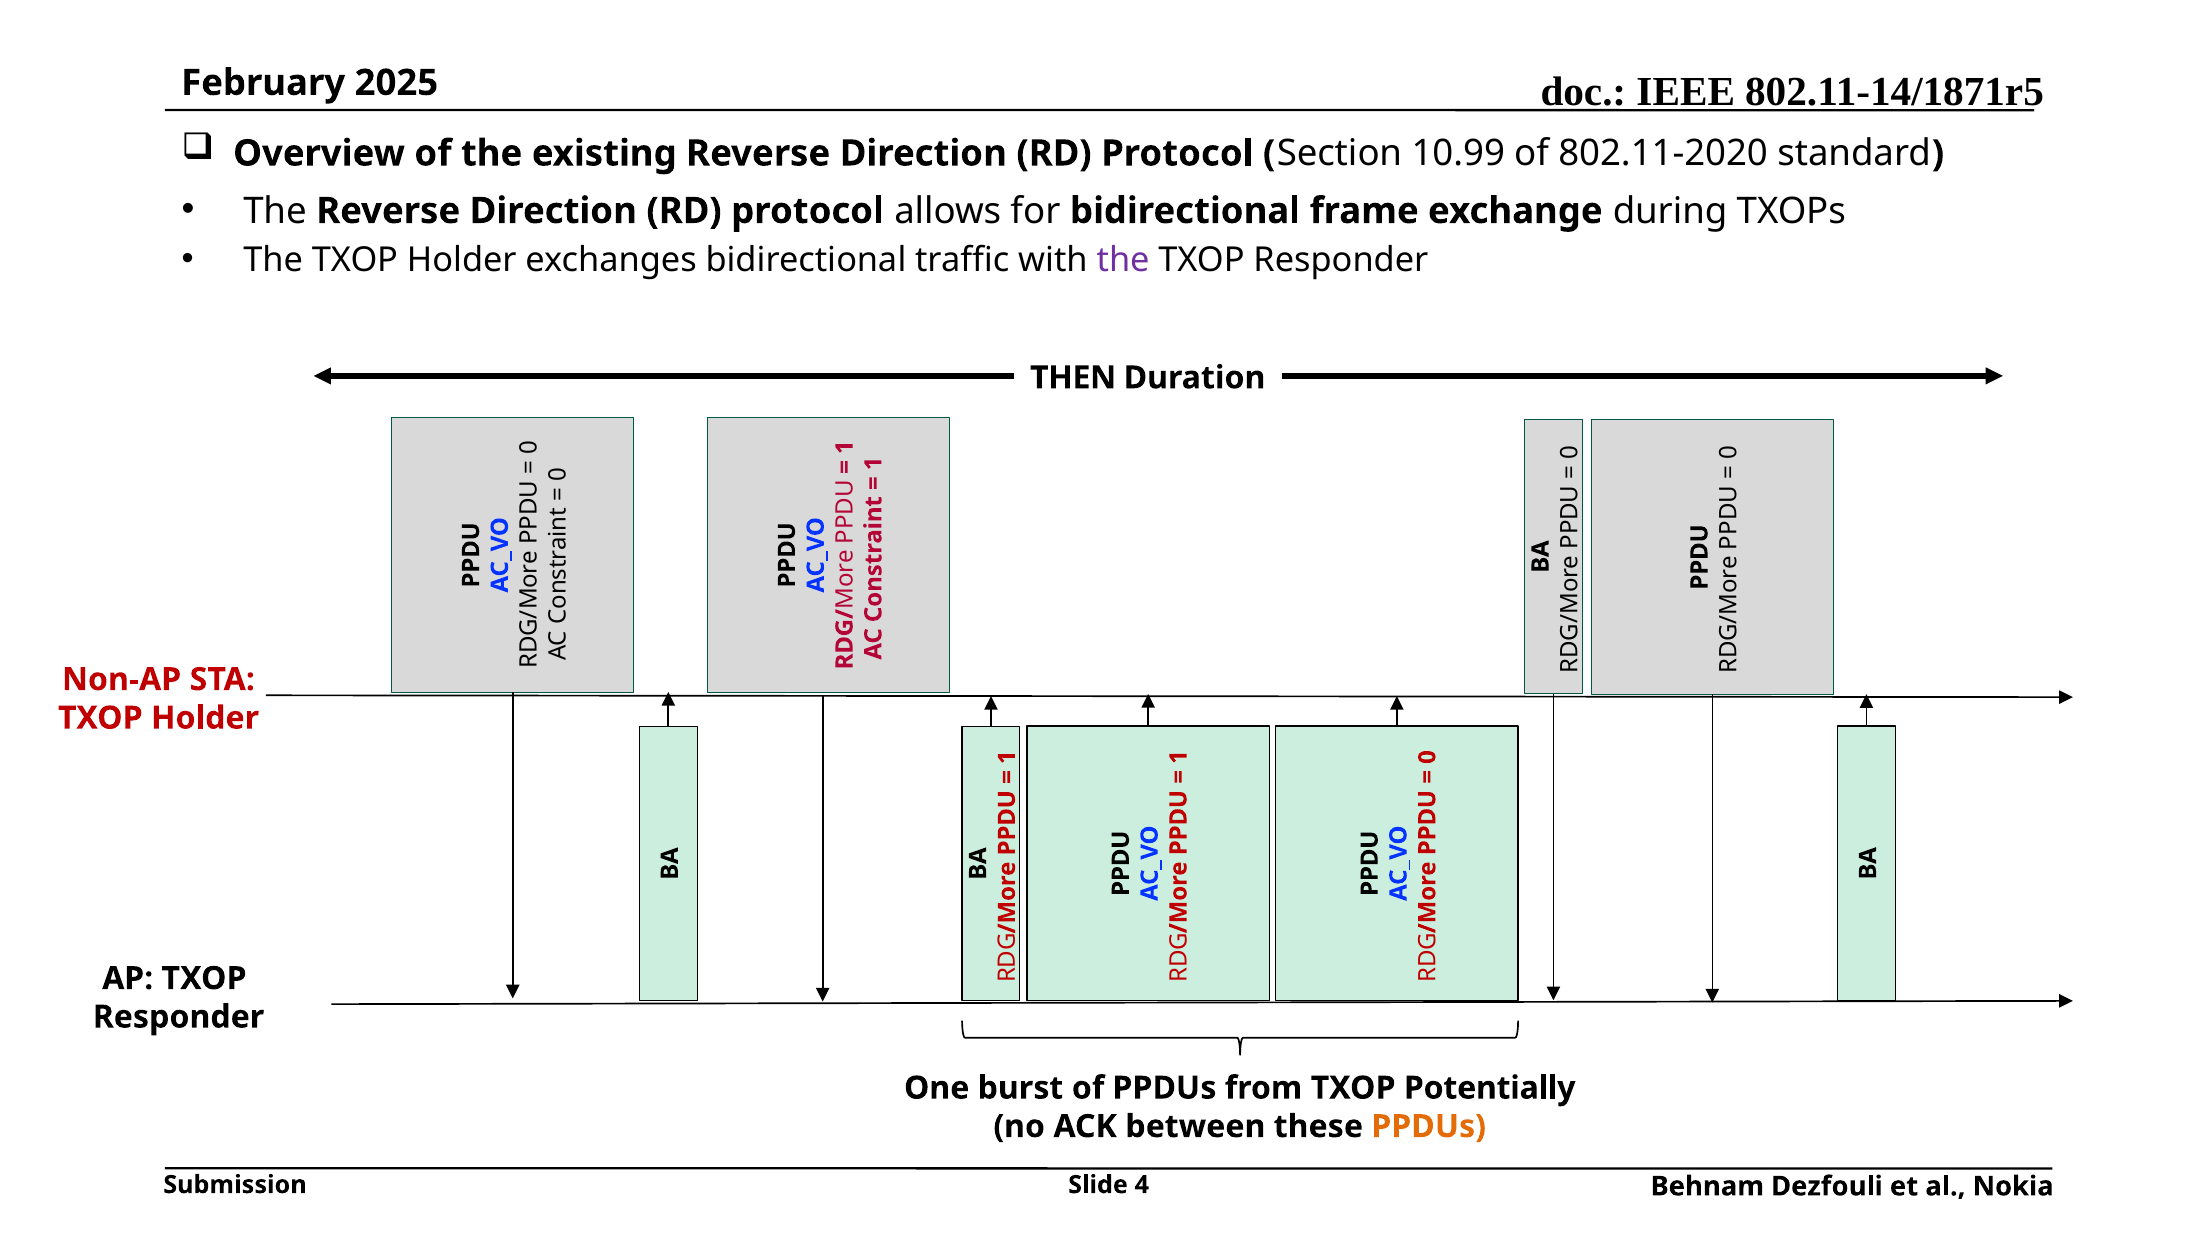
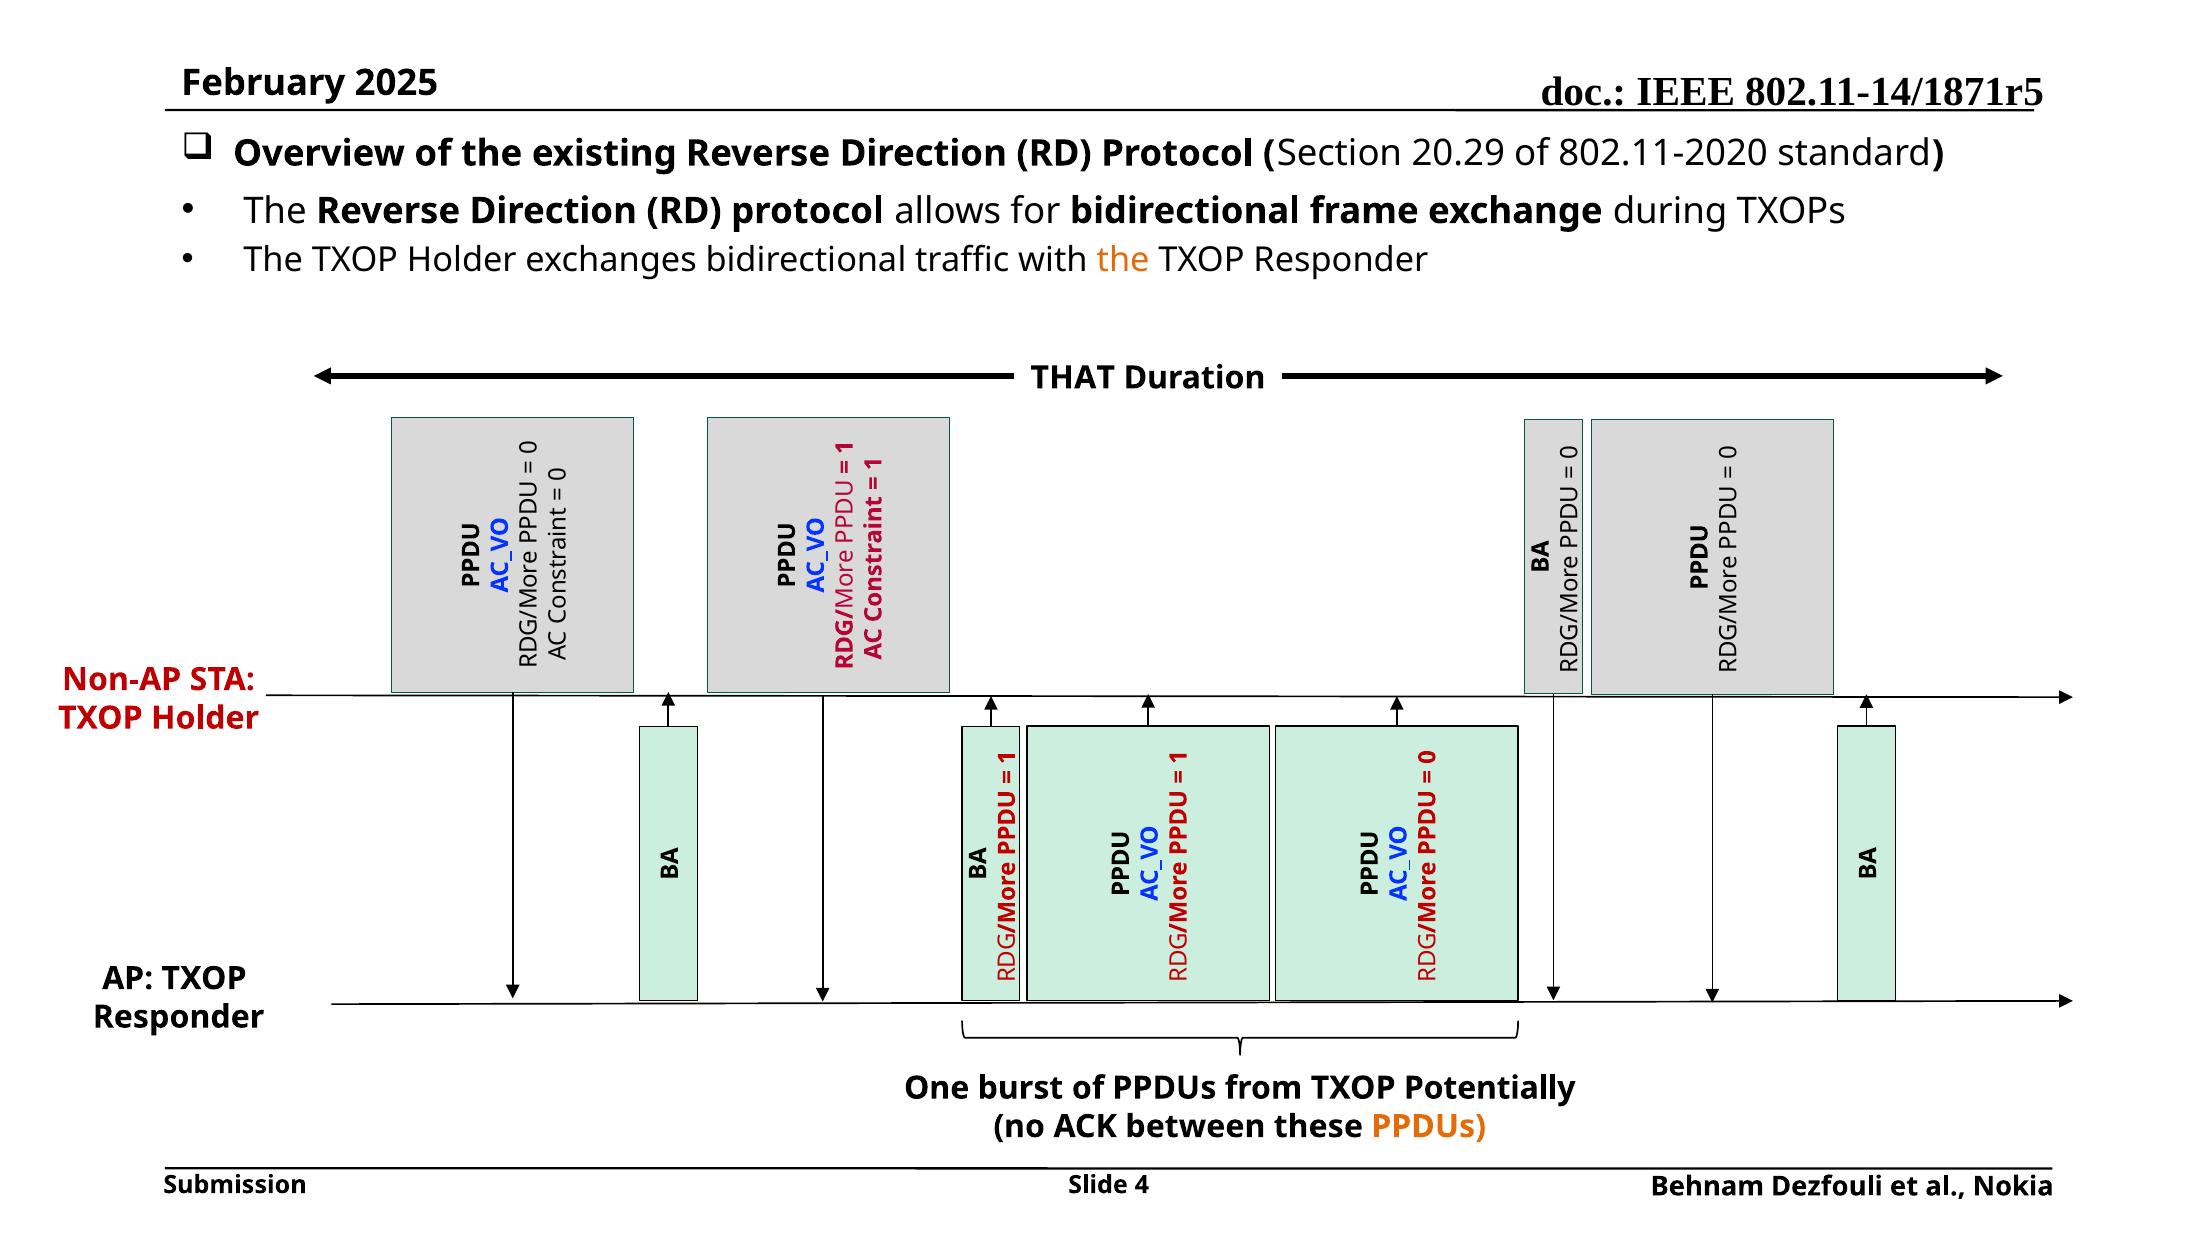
10.99: 10.99 -> 20.29
the at (1123, 260) colour: purple -> orange
THEN: THEN -> THAT
